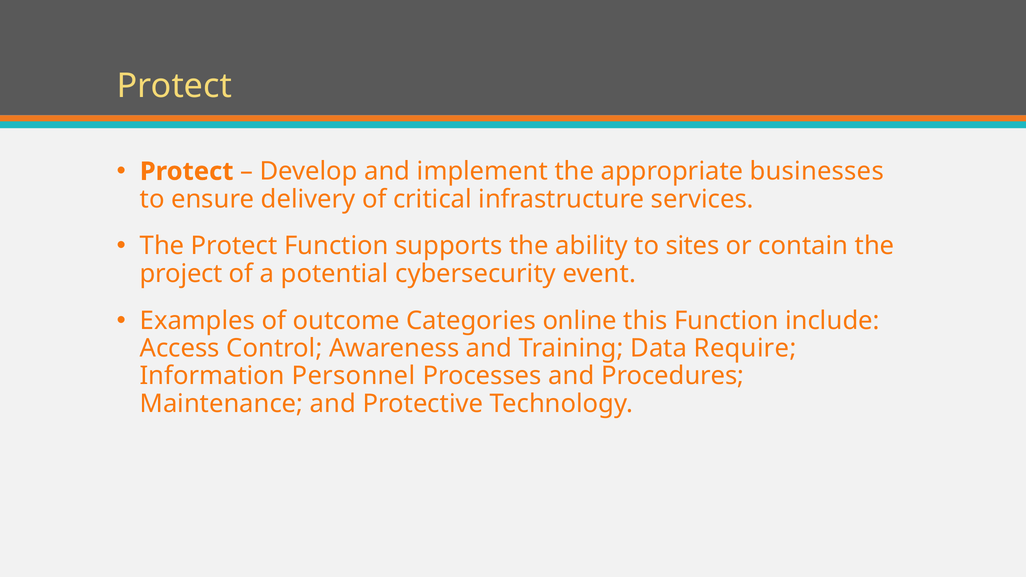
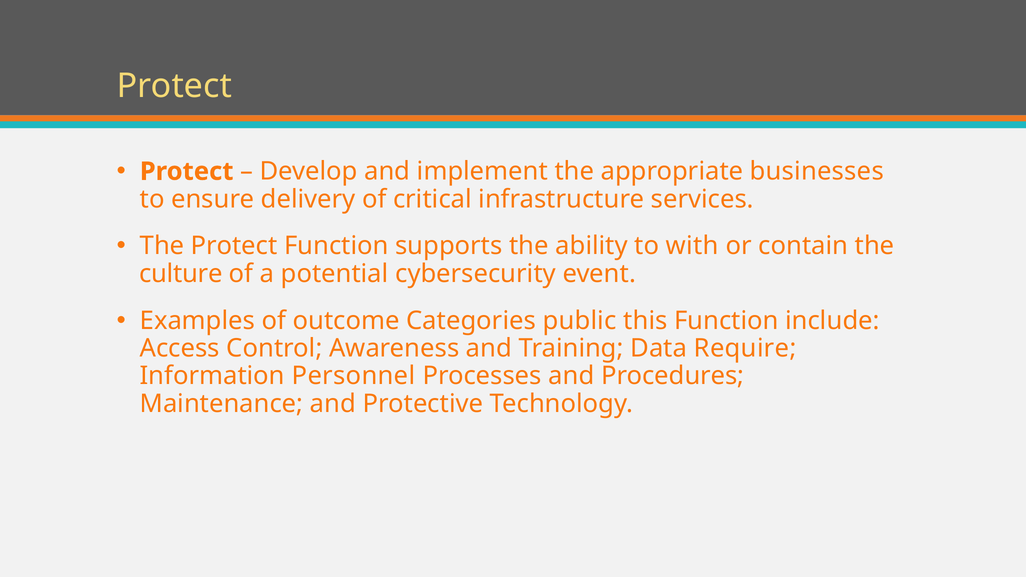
sites: sites -> with
project: project -> culture
online: online -> public
